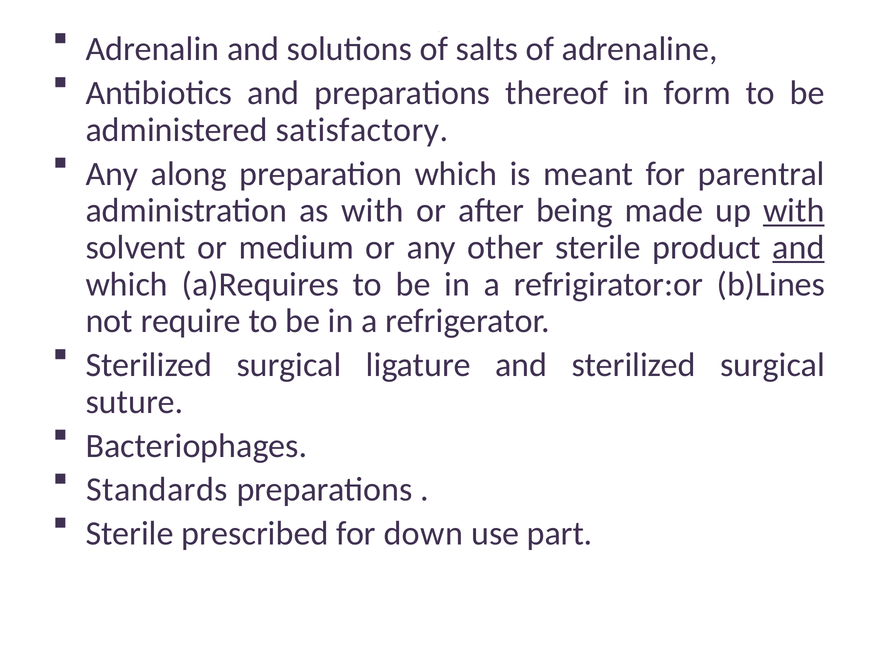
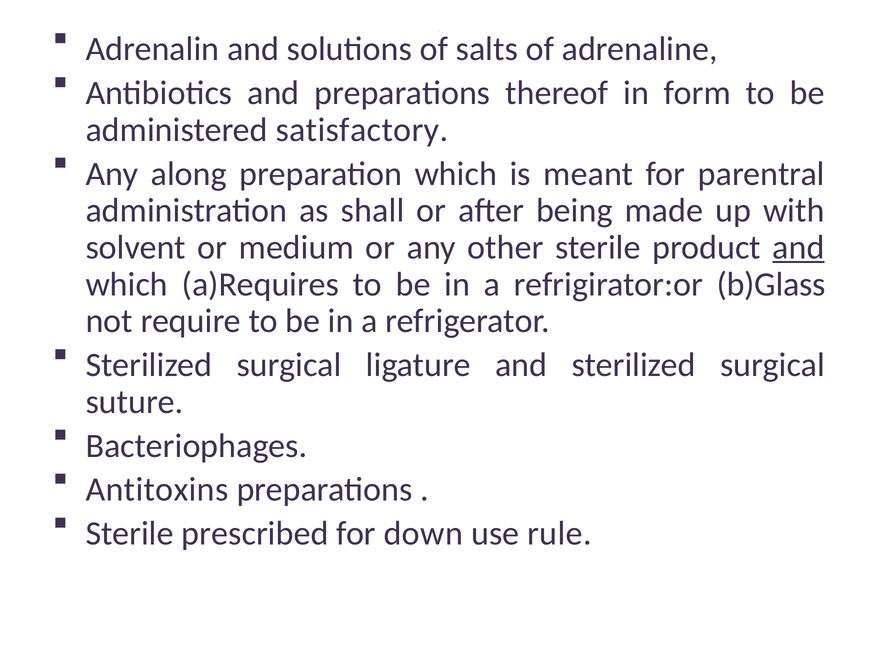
as with: with -> shall
with at (794, 211) underline: present -> none
b)Lines: b)Lines -> b)Glass
Standards: Standards -> Antitoxins
part: part -> rule
